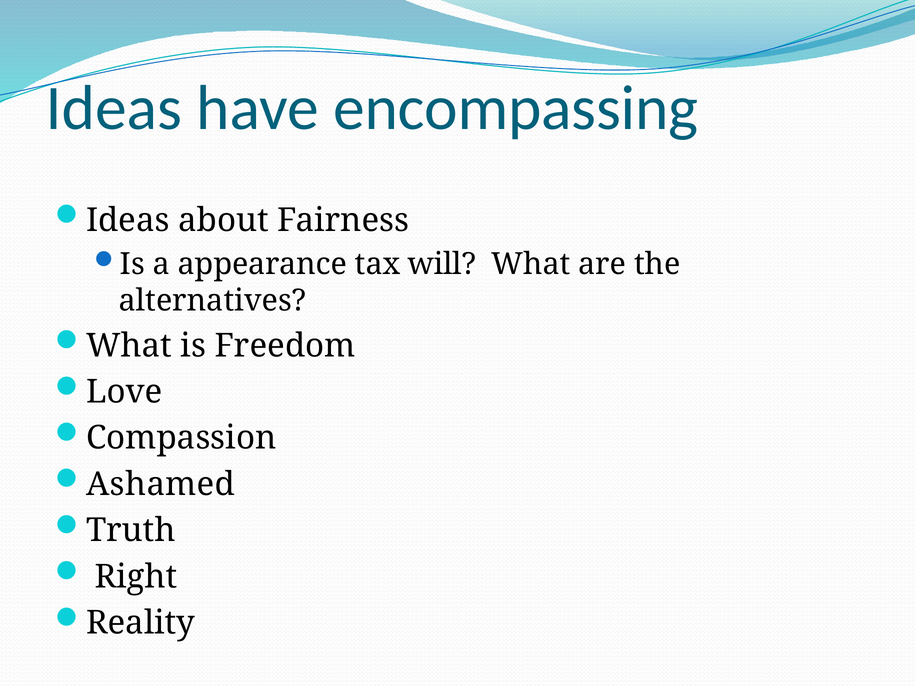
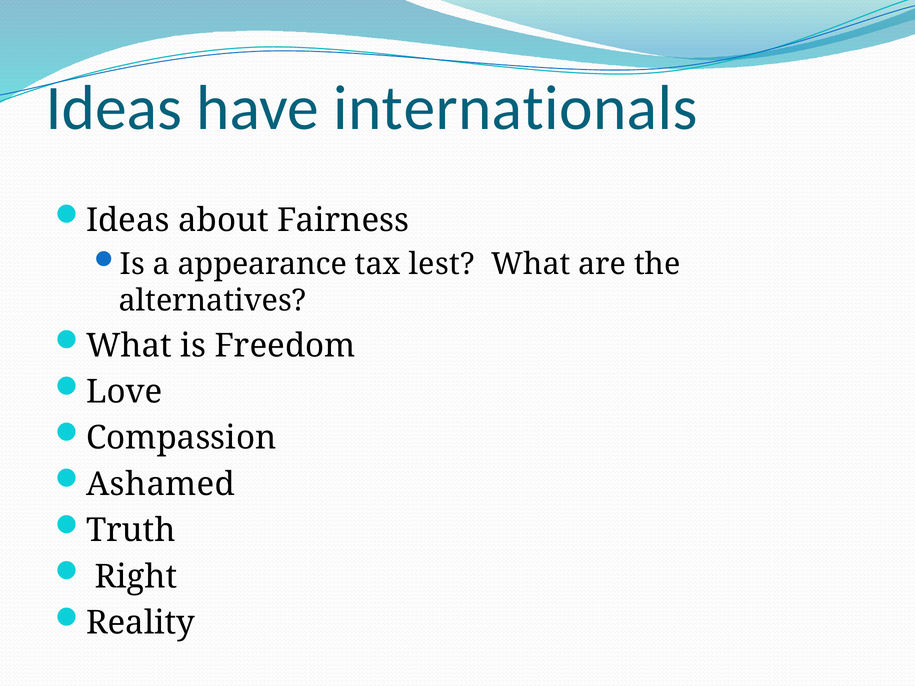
encompassing: encompassing -> internationals
will: will -> lest
